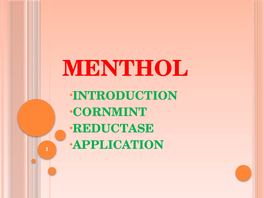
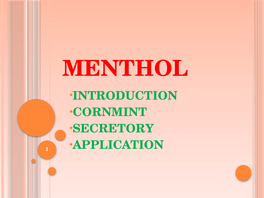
REDUCTASE: REDUCTASE -> SECRETORY
